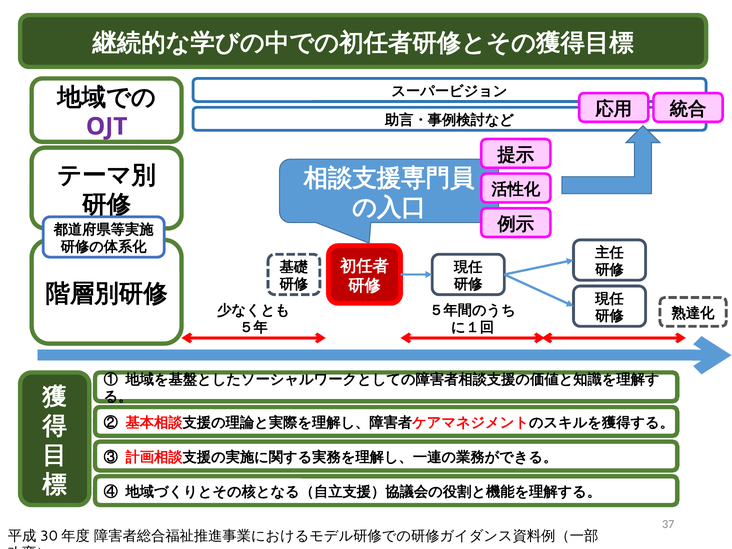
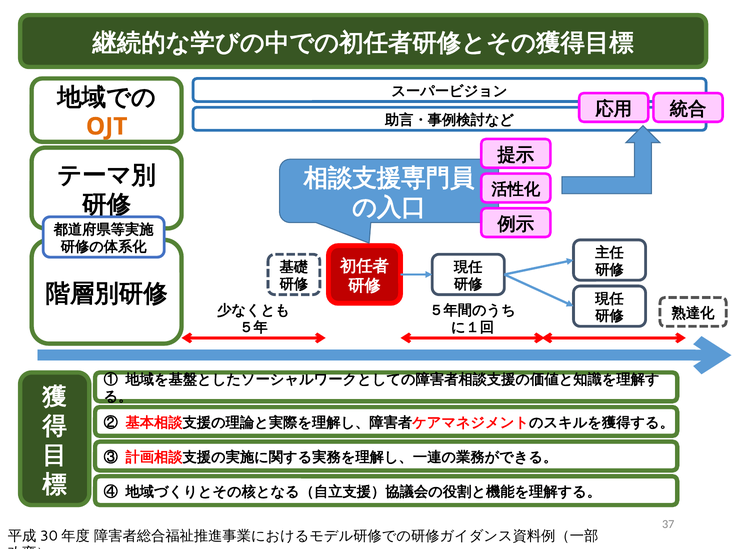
OJT colour: purple -> orange
